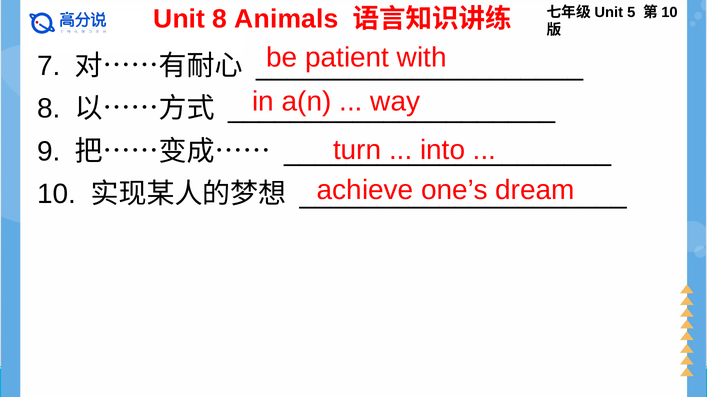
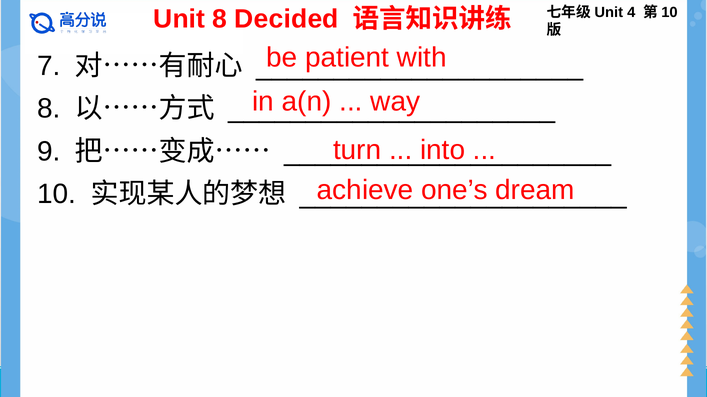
5: 5 -> 4
Animals: Animals -> Decided
